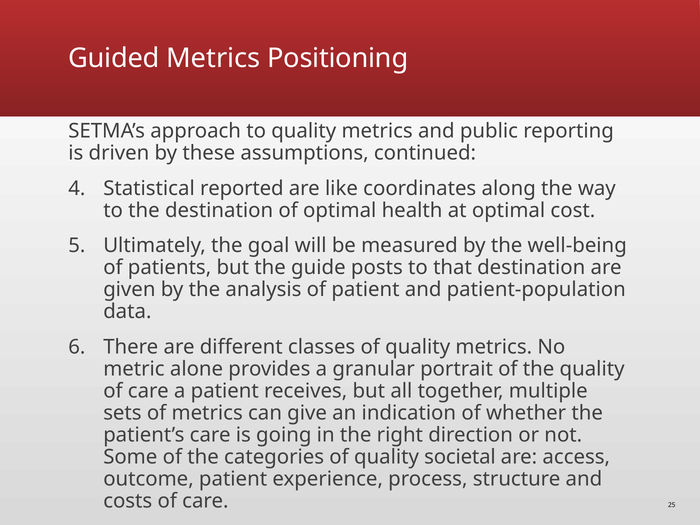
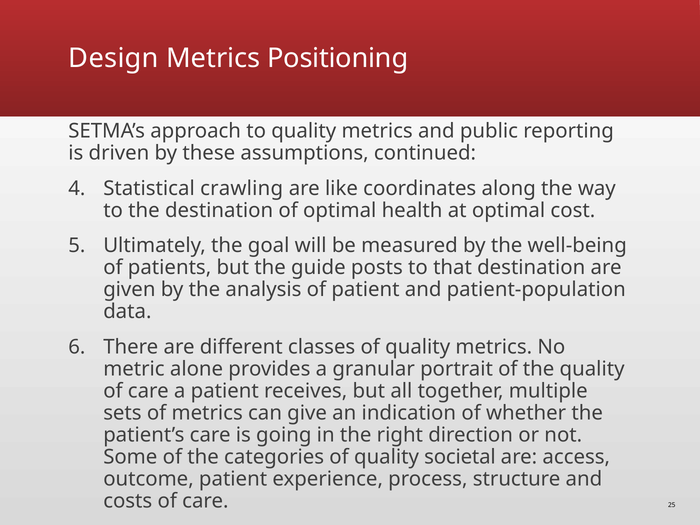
Guided: Guided -> Design
reported: reported -> crawling
